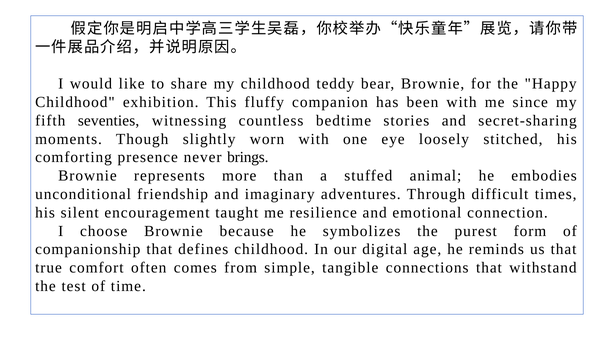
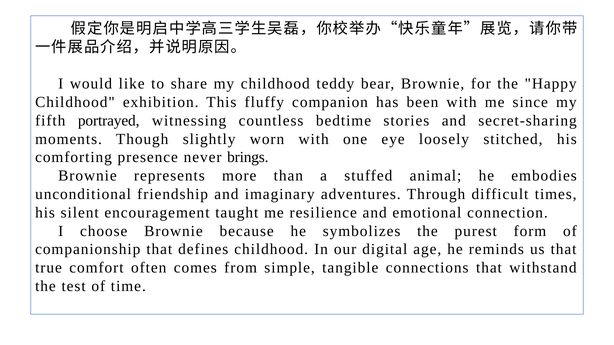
seventies: seventies -> portrayed
